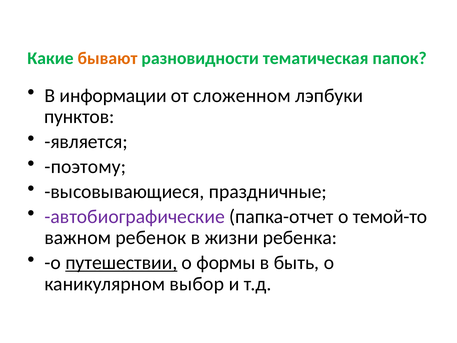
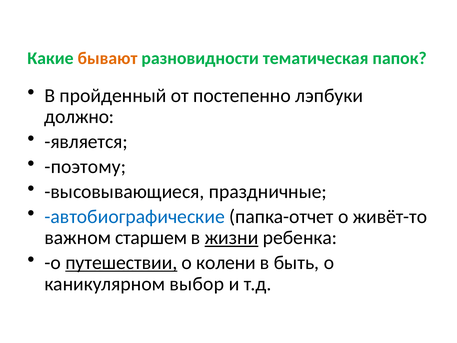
информации: информации -> пройденный
сложенном: сложенном -> постепенно
пунктов: пунктов -> должно
автобиографические colour: purple -> blue
темой-то: темой-то -> живёт-то
ребенок: ребенок -> старшем
жизни underline: none -> present
формы: формы -> колени
